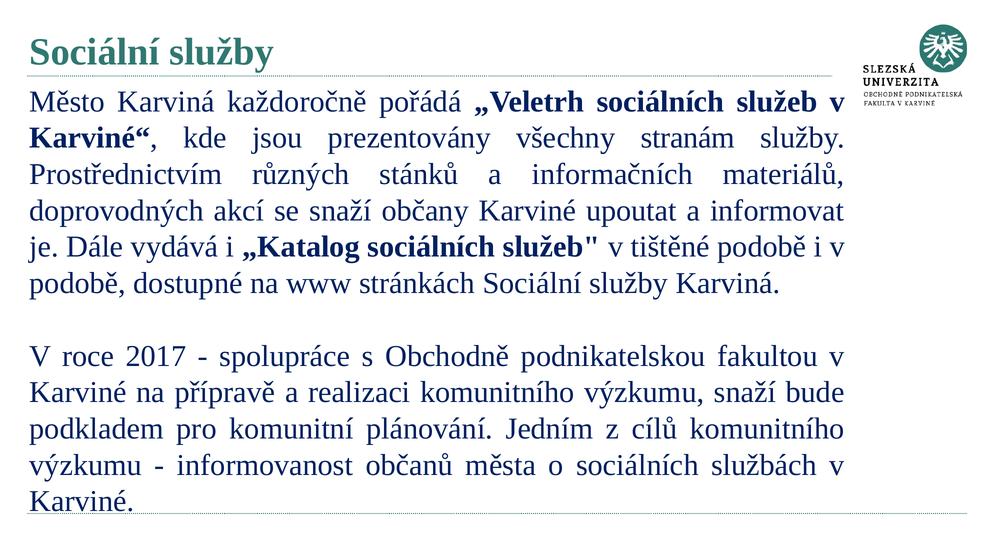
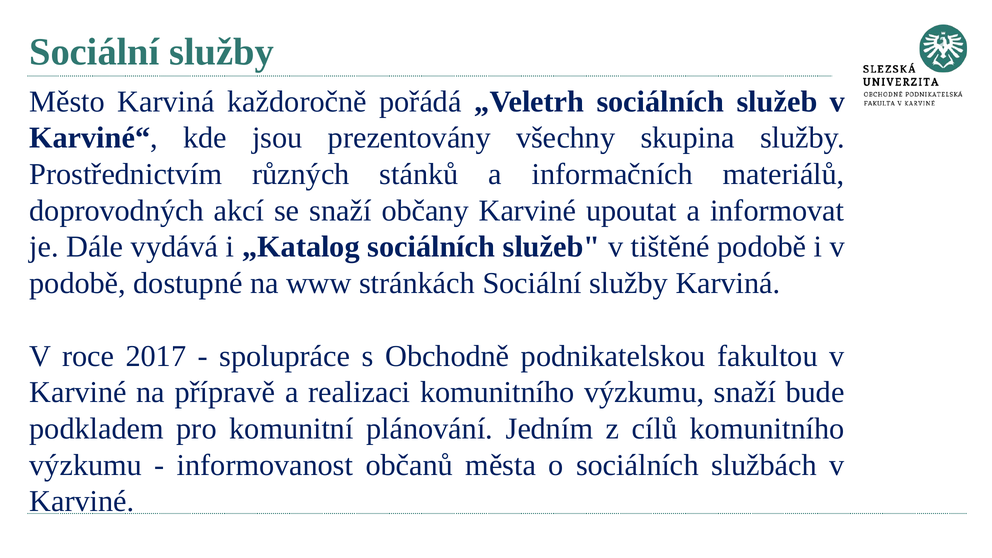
stranám: stranám -> skupina
